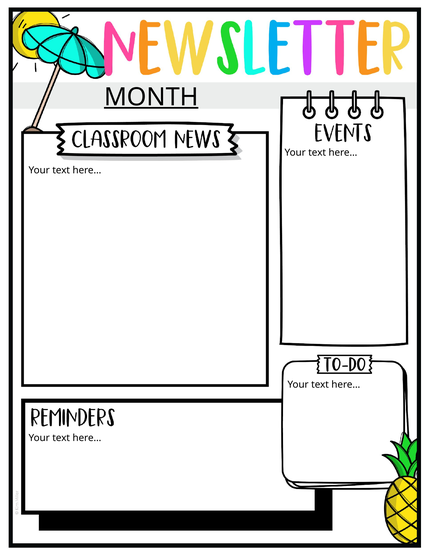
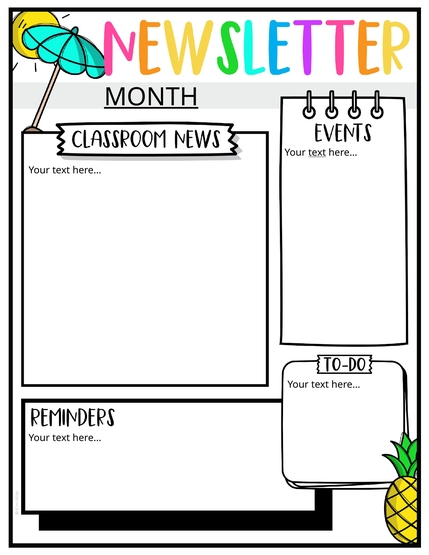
text at (317, 153) underline: none -> present
